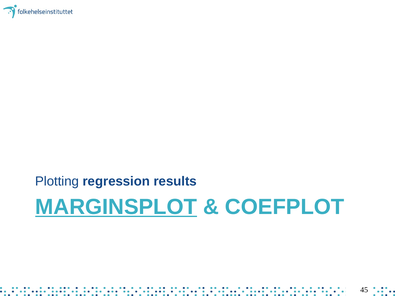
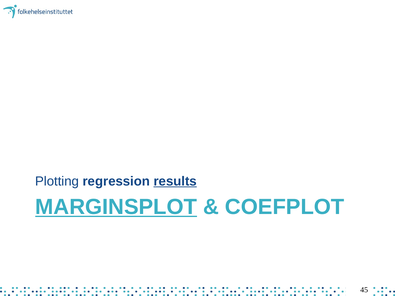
results underline: none -> present
